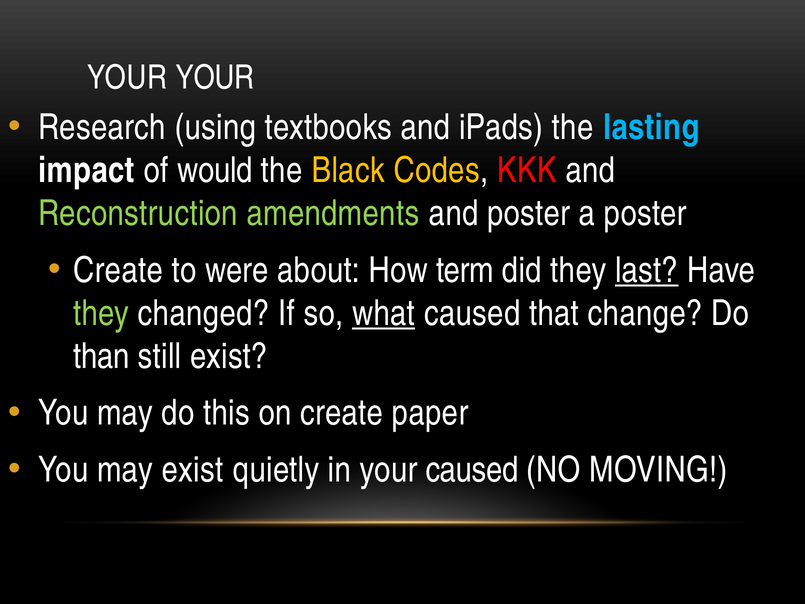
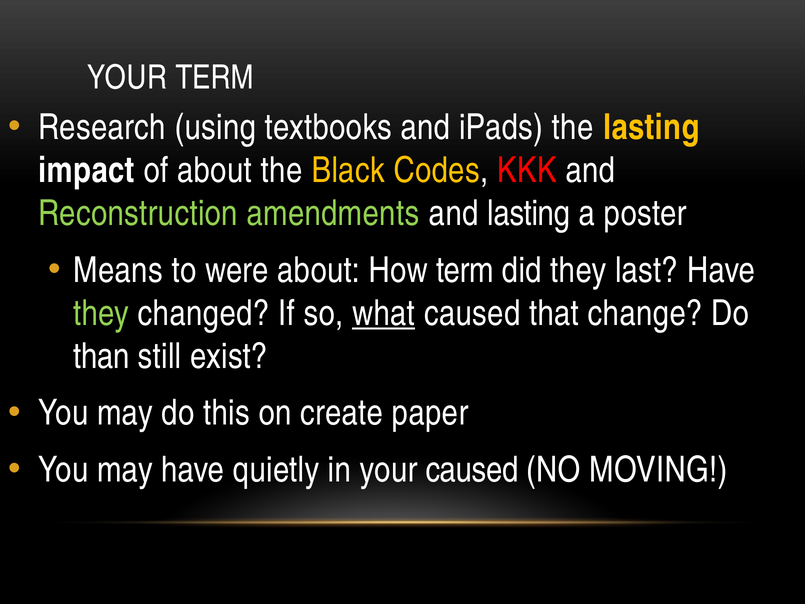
YOUR YOUR: YOUR -> TERM
lasting at (651, 127) colour: light blue -> yellow
of would: would -> about
and poster: poster -> lasting
Create at (118, 270): Create -> Means
last underline: present -> none
may exist: exist -> have
